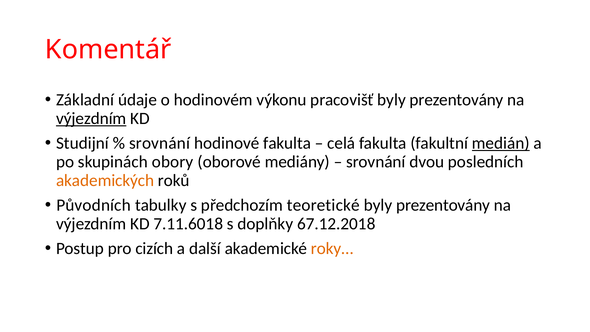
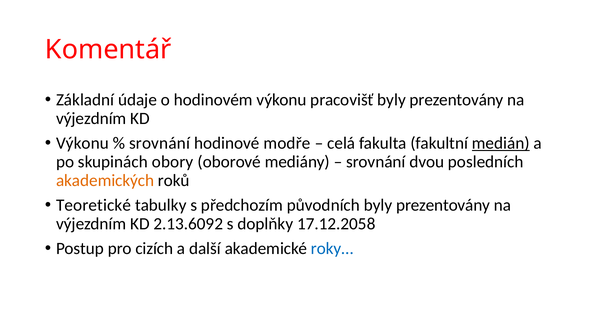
výjezdním at (91, 118) underline: present -> none
Studijní at (82, 143): Studijní -> Výkonu
hodinové fakulta: fakulta -> modře
Původních: Původních -> Teoretické
teoretické: teoretické -> původních
7.11.6018: 7.11.6018 -> 2.13.6092
67.12.2018: 67.12.2018 -> 17.12.2058
roky… colour: orange -> blue
